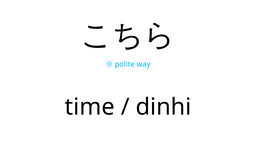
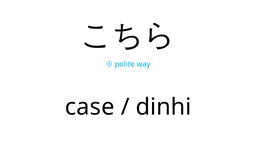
time: time -> case
